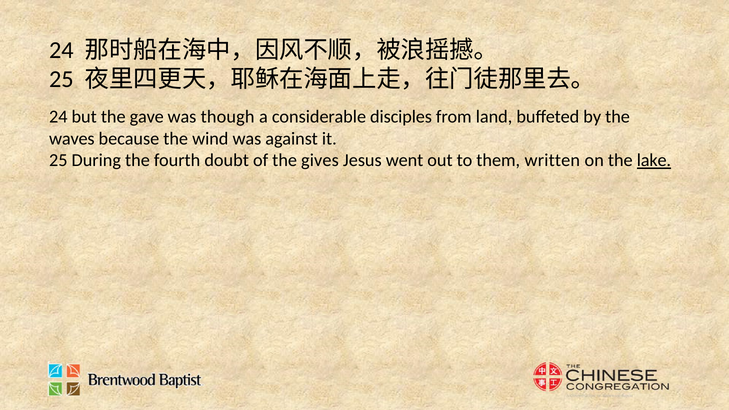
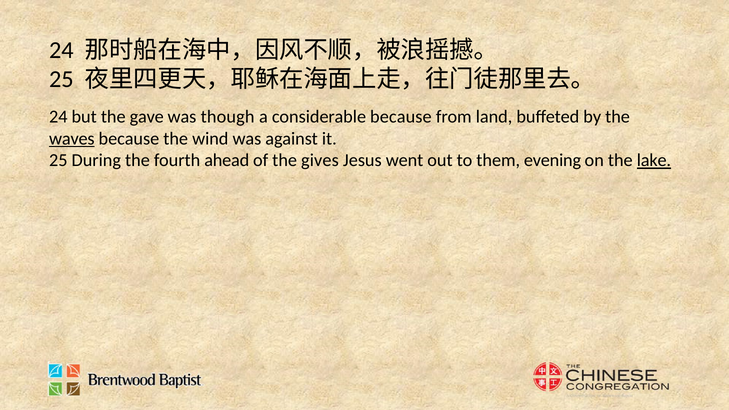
considerable disciples: disciples -> because
waves underline: none -> present
doubt: doubt -> ahead
written: written -> evening
